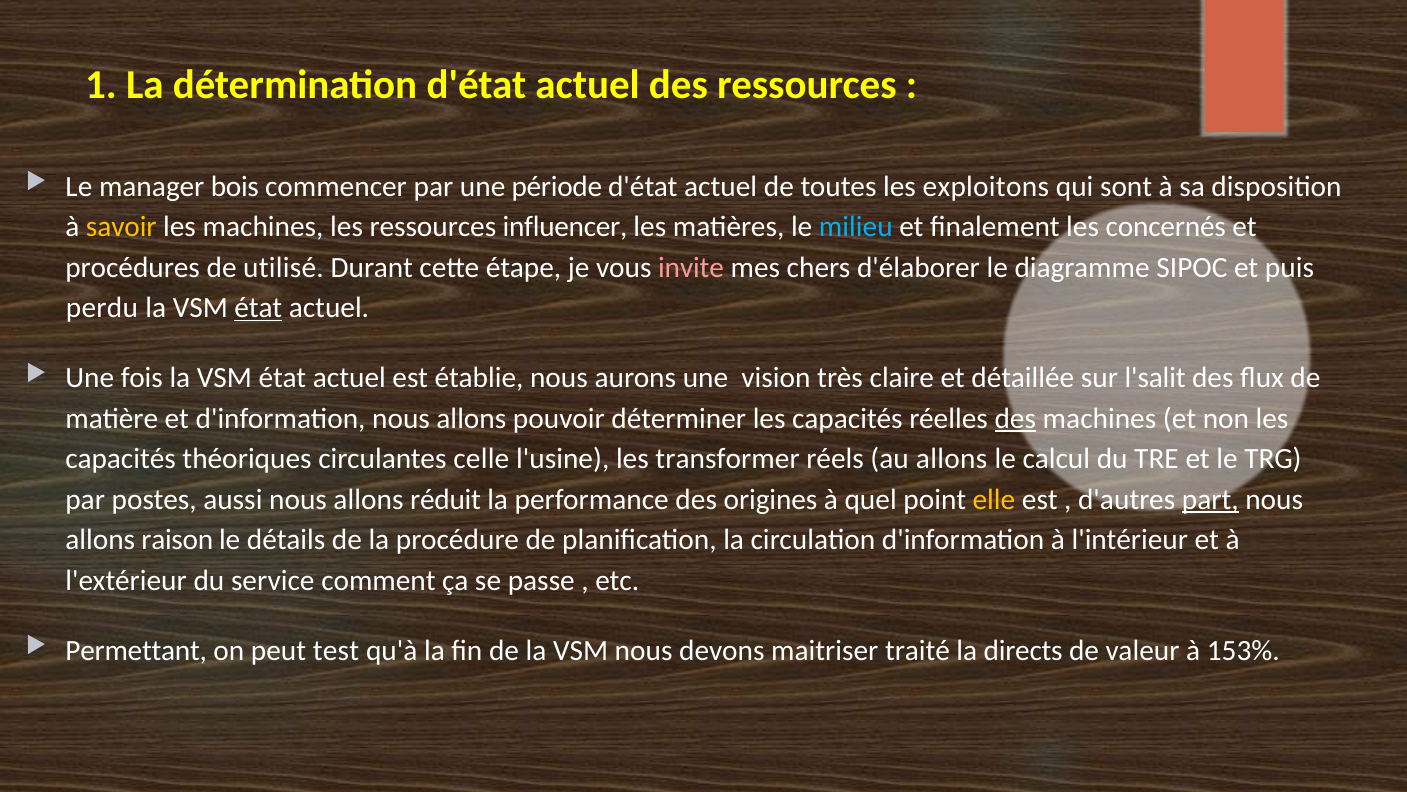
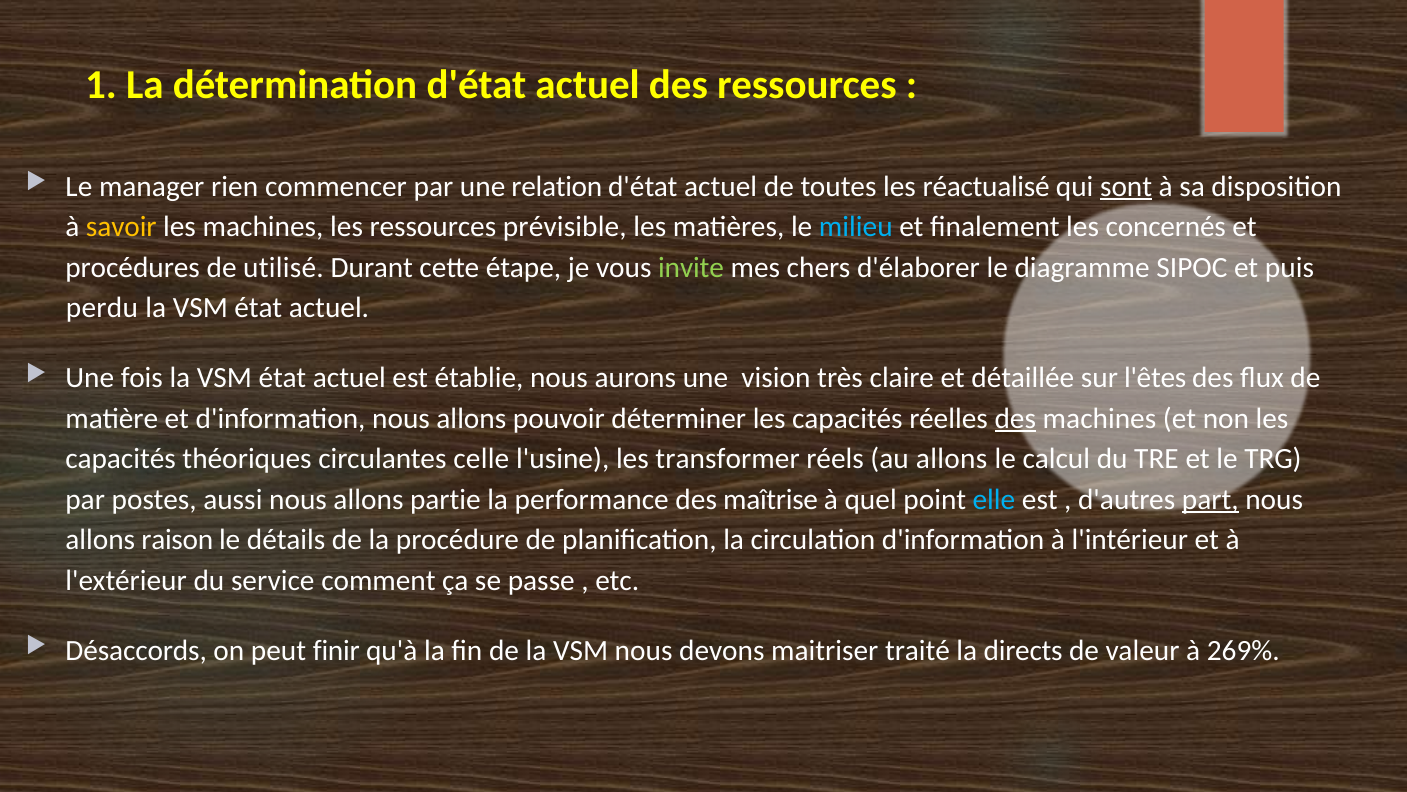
bois: bois -> rien
période: période -> relation
exploitons: exploitons -> réactualisé
sont underline: none -> present
influencer: influencer -> prévisible
invite colour: pink -> light green
état at (258, 308) underline: present -> none
l'salit: l'salit -> l'êtes
réduit: réduit -> partie
origines: origines -> maîtrise
elle colour: yellow -> light blue
Permettant: Permettant -> Désaccords
test: test -> finir
153%: 153% -> 269%
